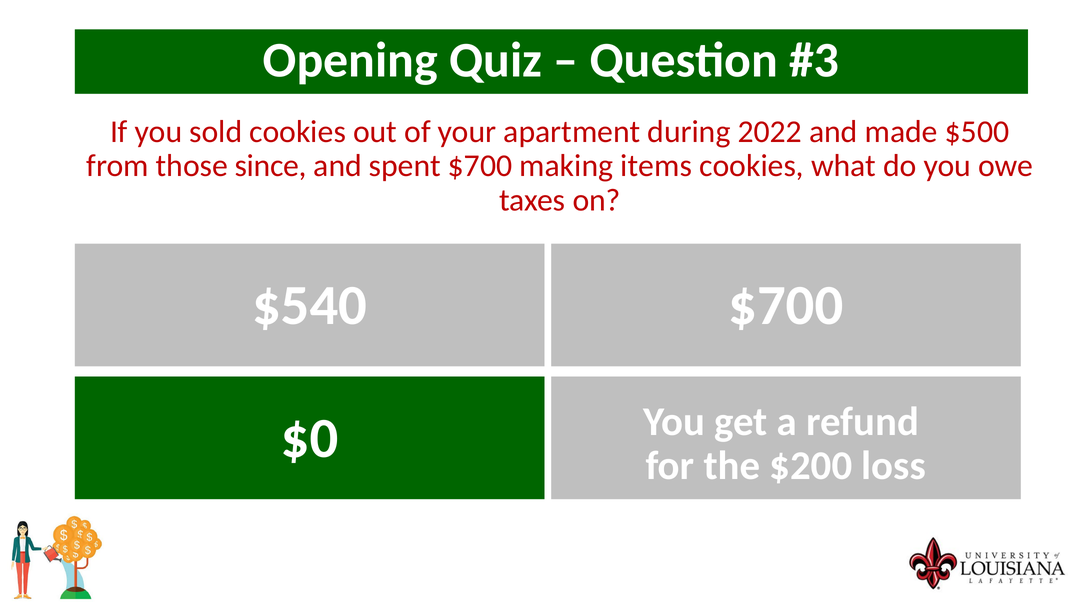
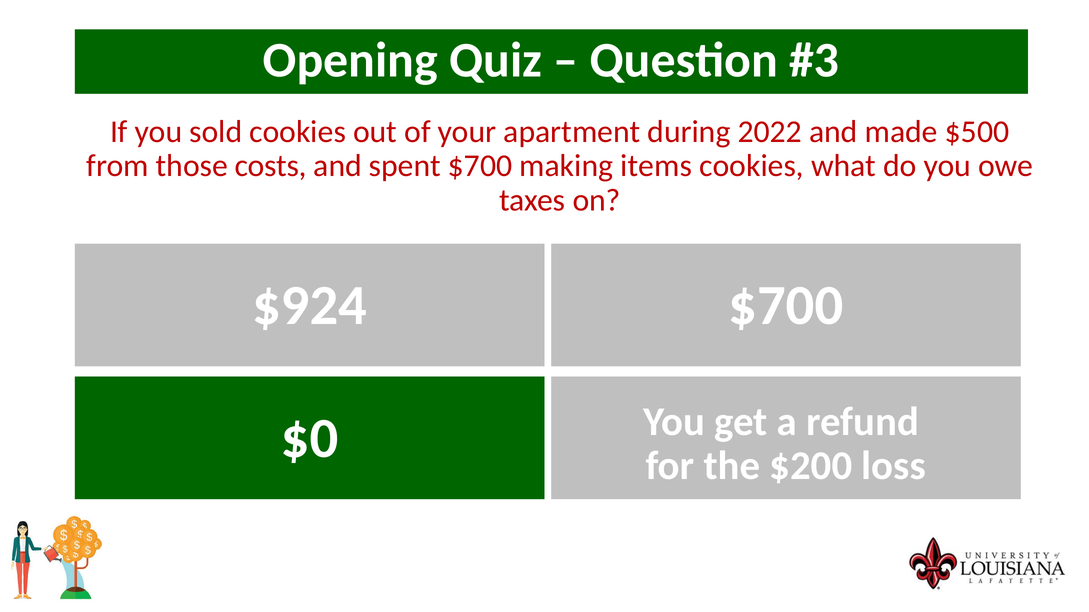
since: since -> costs
$540: $540 -> $924
